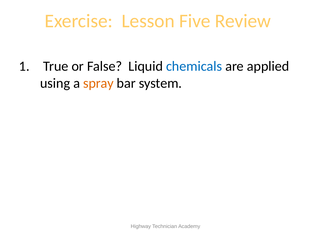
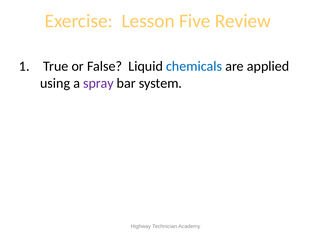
spray colour: orange -> purple
